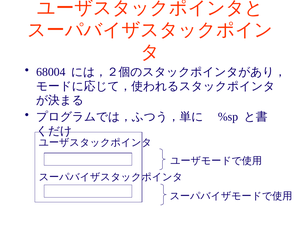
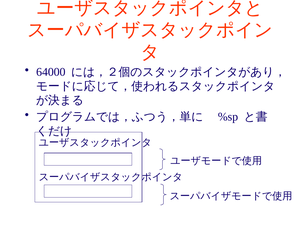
68004: 68004 -> 64000
